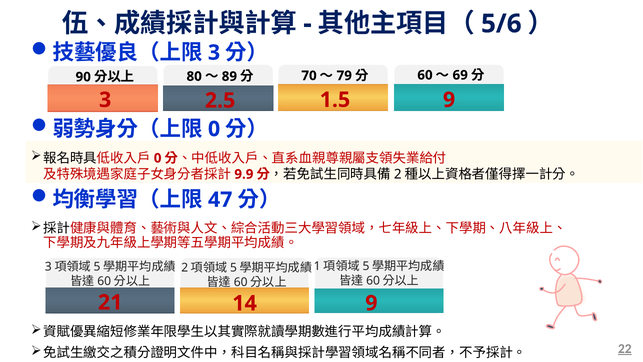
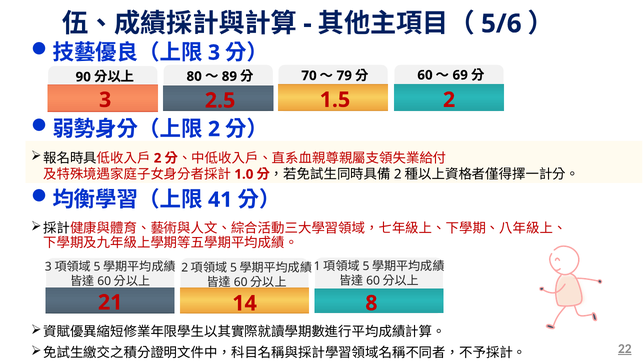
1.5 9: 9 -> 2
0 at (214, 129): 0 -> 2
0 at (158, 158): 0 -> 2
9.9: 9.9 -> 1.0
47: 47 -> 41
14 9: 9 -> 8
